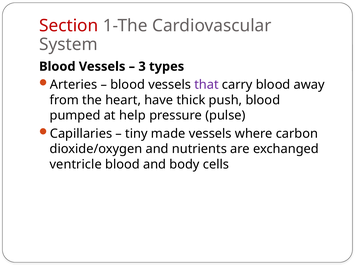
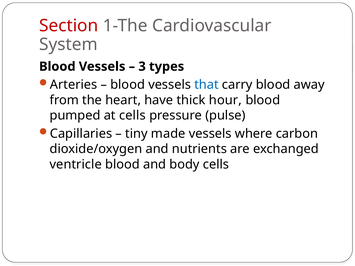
that colour: purple -> blue
push: push -> hour
at help: help -> cells
